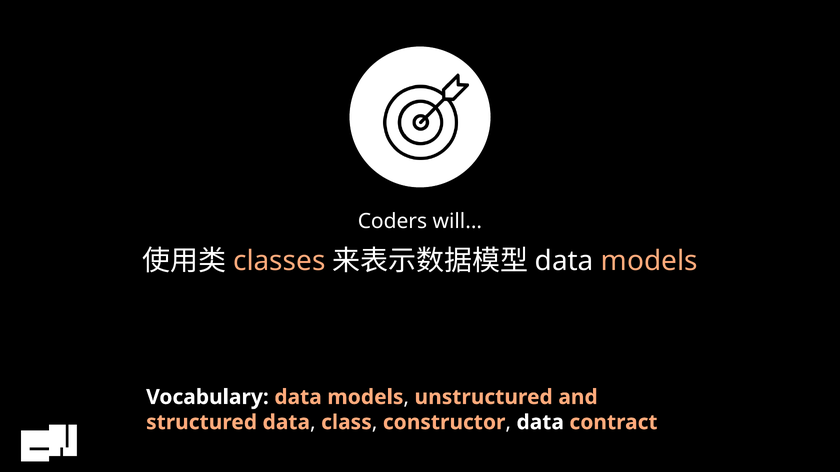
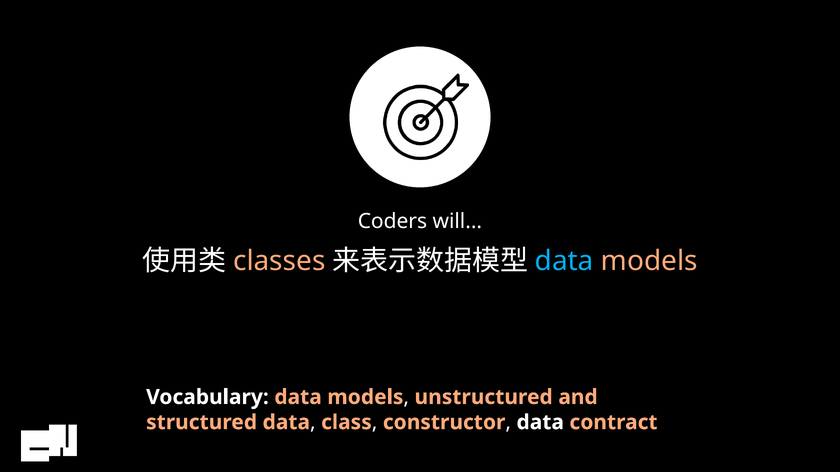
data at (564, 261) colour: white -> light blue
